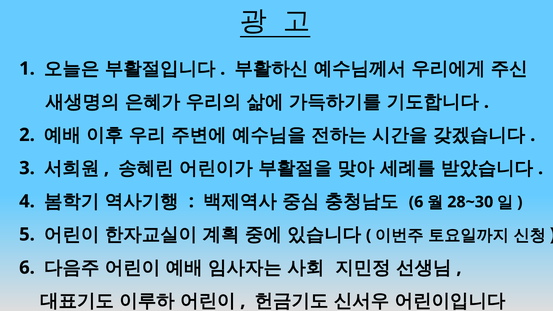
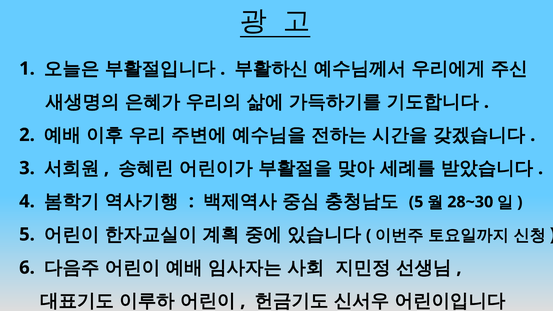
6 at (416, 202): 6 -> 5
